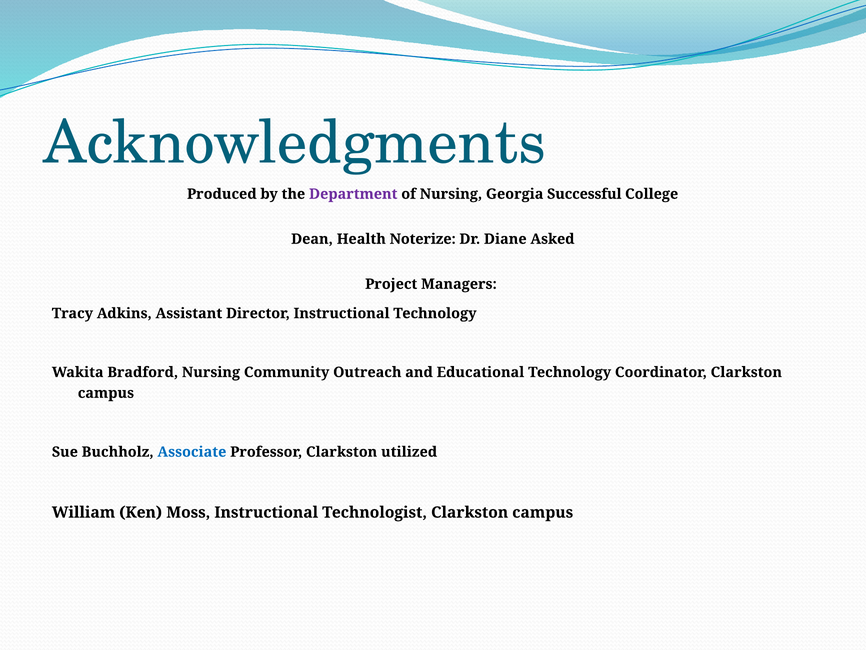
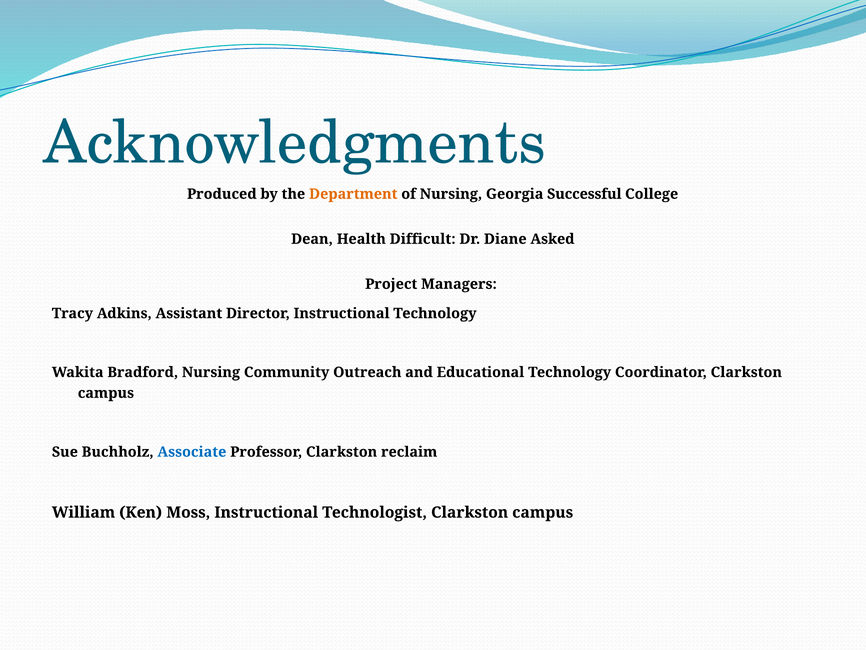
Department colour: purple -> orange
Noterize: Noterize -> Difficult
utilized: utilized -> reclaim
